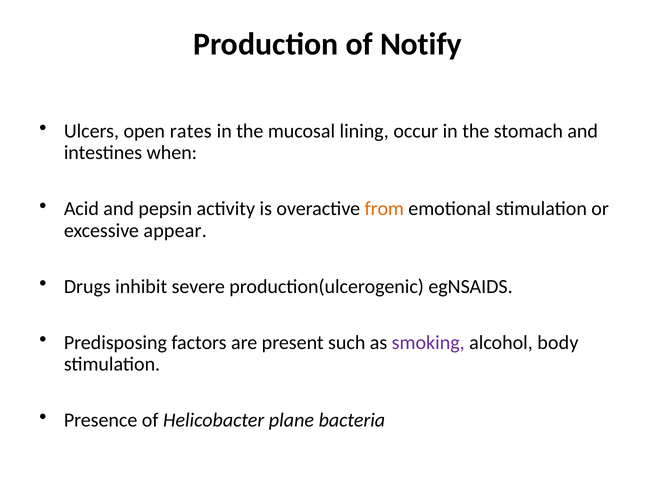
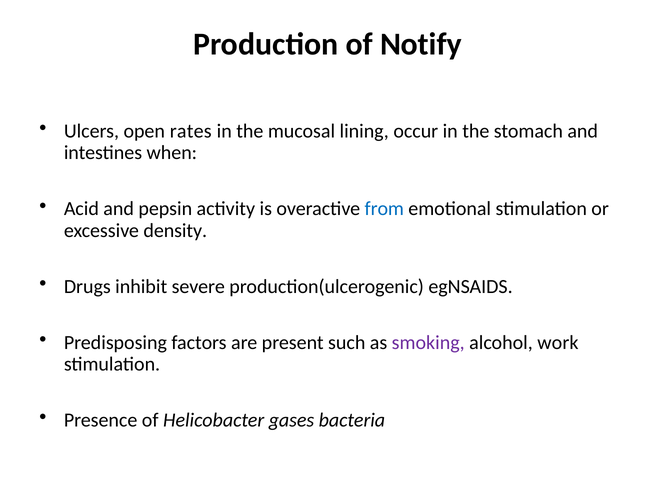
from colour: orange -> blue
appear: appear -> density
body: body -> work
plane: plane -> gases
